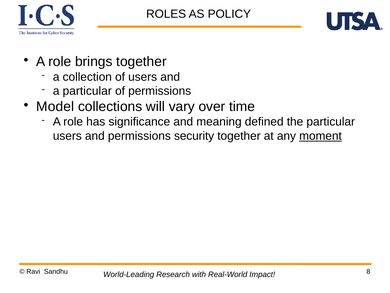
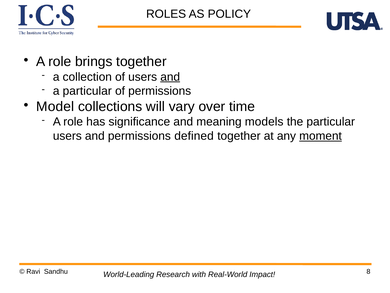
and at (170, 77) underline: none -> present
defined: defined -> models
security: security -> defined
